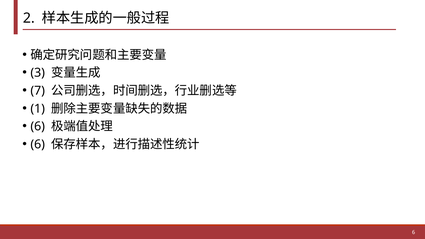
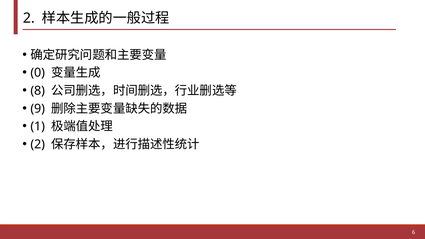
3: 3 -> 0
7: 7 -> 8
1: 1 -> 9
6 at (38, 126): 6 -> 1
6 at (38, 144): 6 -> 2
